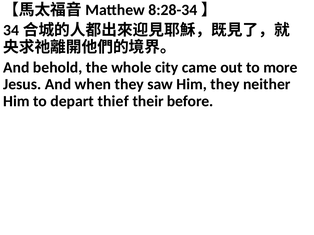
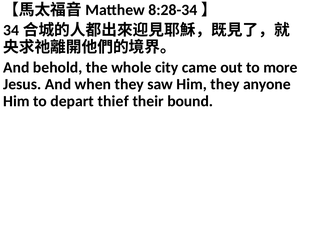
neither: neither -> anyone
before: before -> bound
